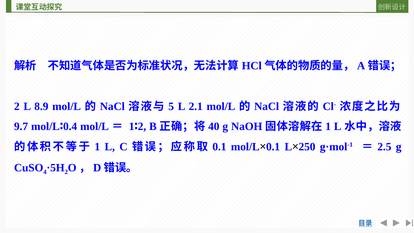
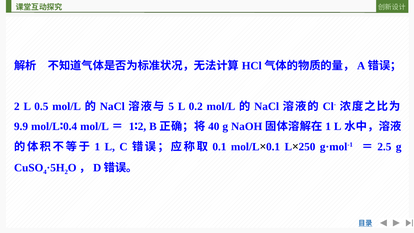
8.9: 8.9 -> 0.5
2.1: 2.1 -> 0.2
9.7: 9.7 -> 9.9
